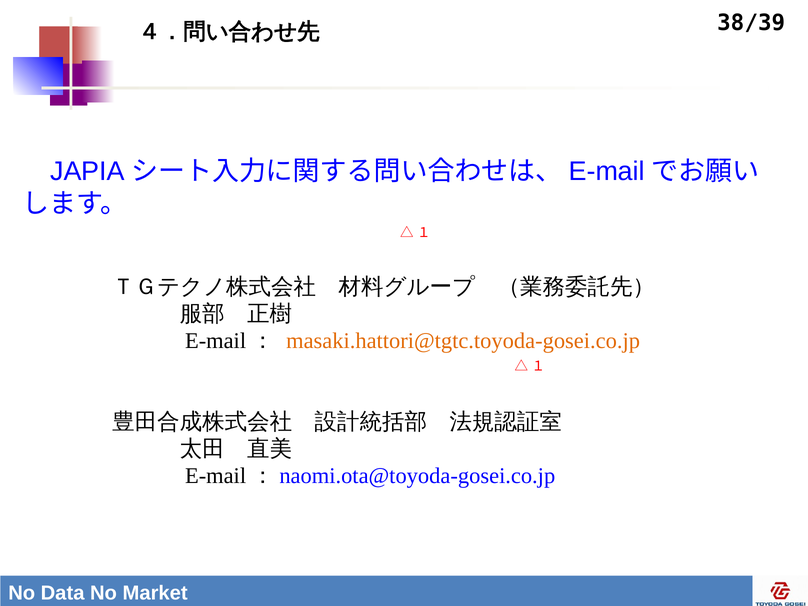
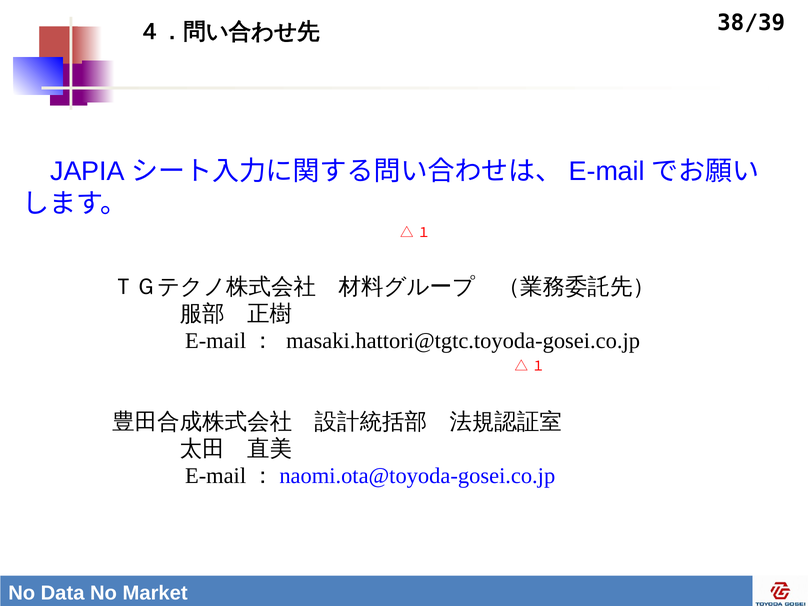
masaki.hattori@tgtc.toyoda-gosei.co.jp colour: orange -> black
